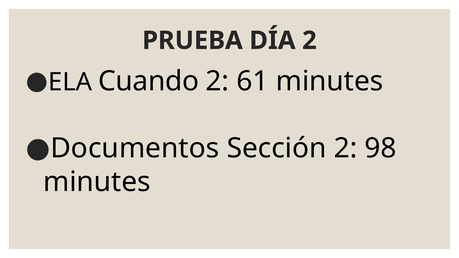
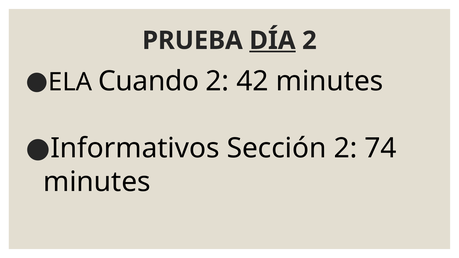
DÍA underline: none -> present
61: 61 -> 42
Documentos: Documentos -> Informativos
98: 98 -> 74
